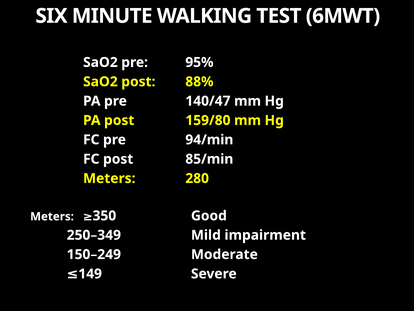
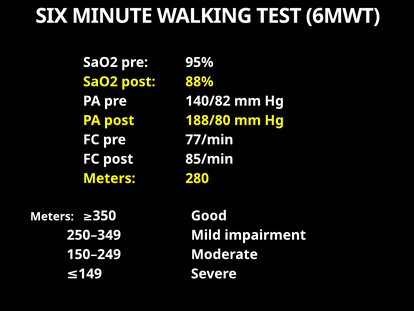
140/47: 140/47 -> 140/82
159/80: 159/80 -> 188/80
94/min: 94/min -> 77/min
